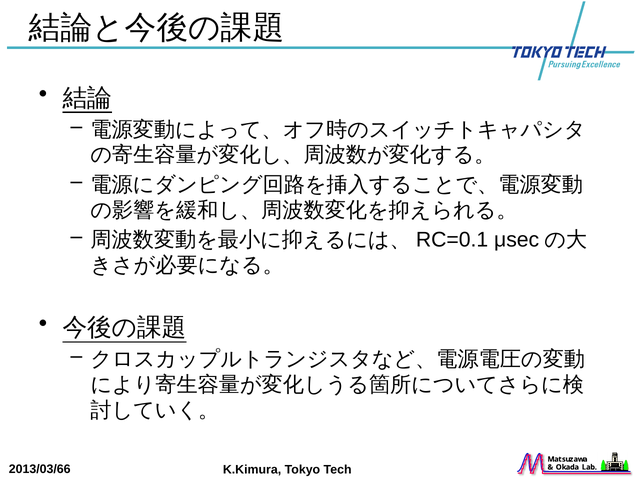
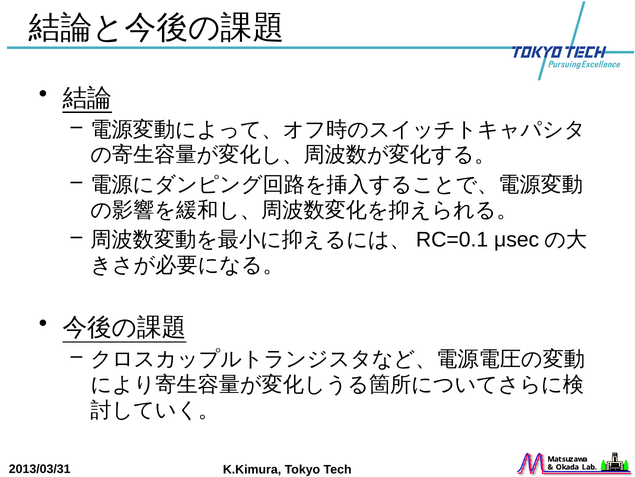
2013/03/66: 2013/03/66 -> 2013/03/31
